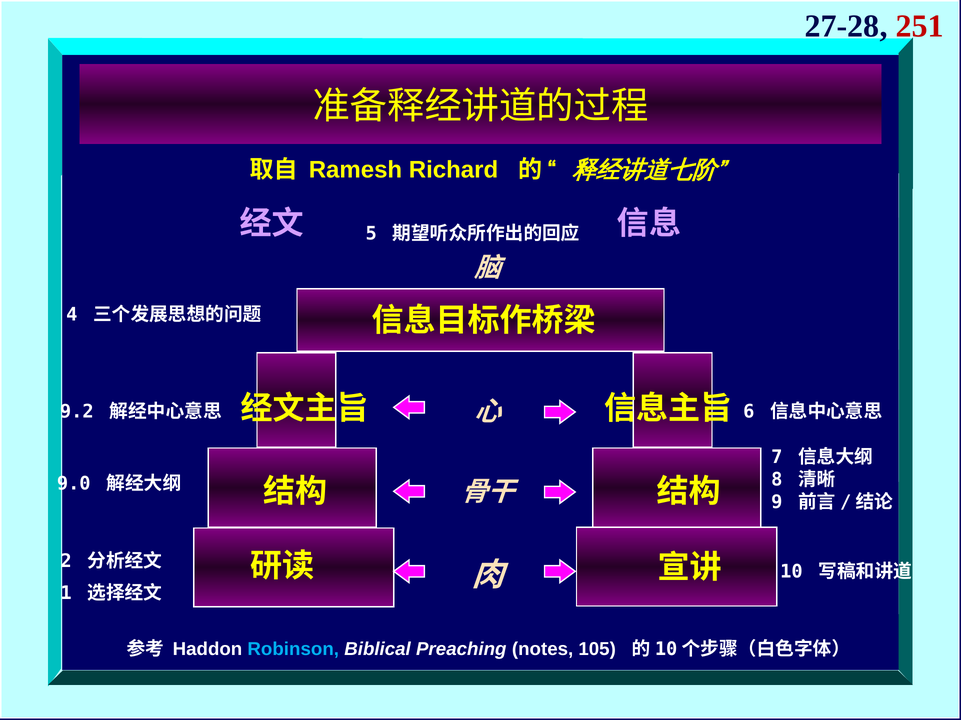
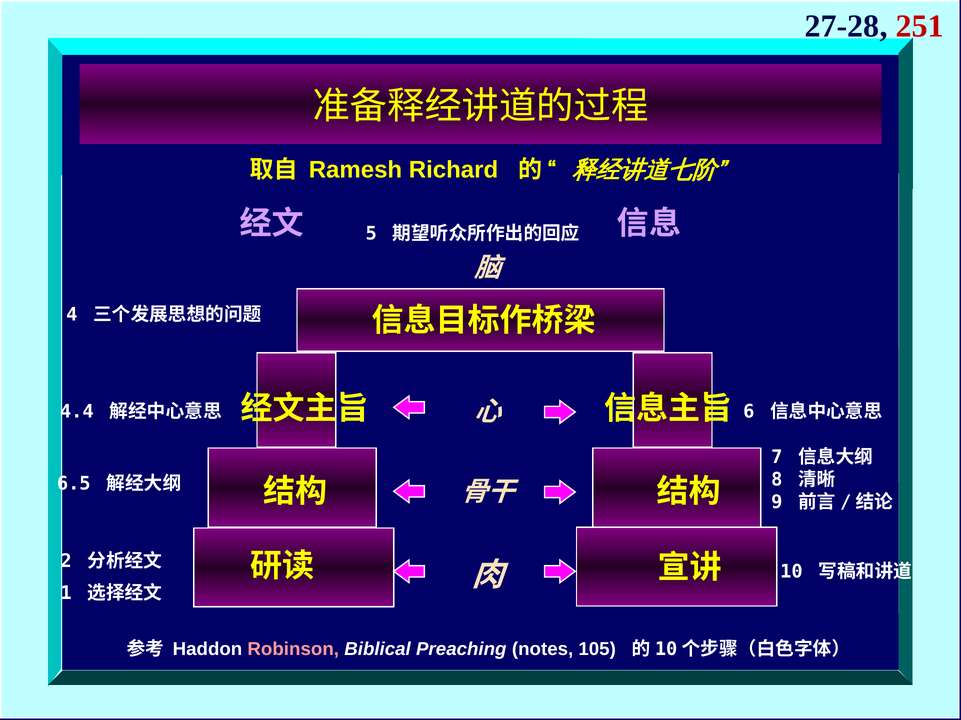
9.2: 9.2 -> 4.4
9.0: 9.0 -> 6.5
Robinson colour: light blue -> pink
